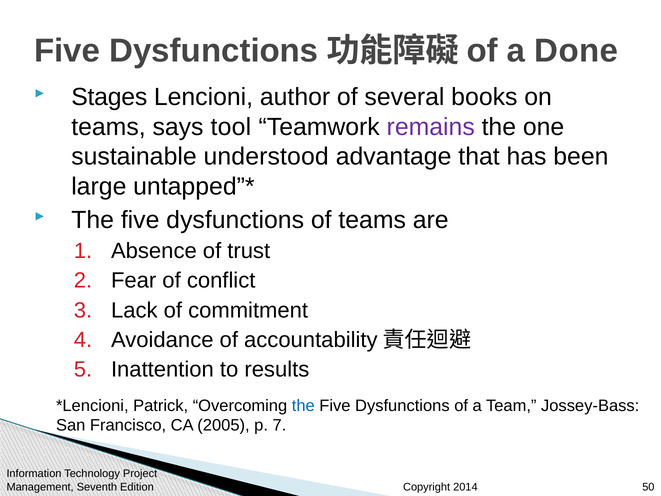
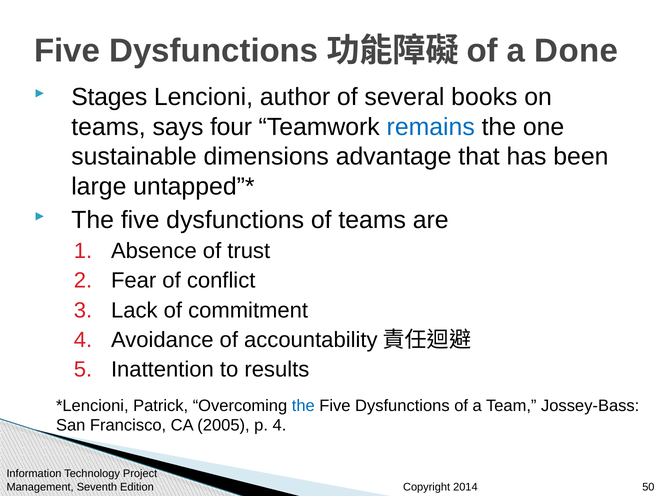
tool: tool -> four
remains colour: purple -> blue
understood: understood -> dimensions
p 7: 7 -> 4
